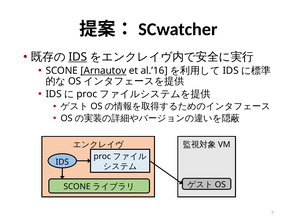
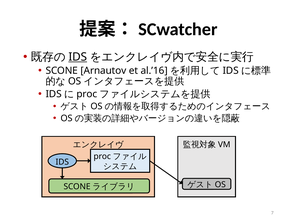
Arnautov underline: present -> none
